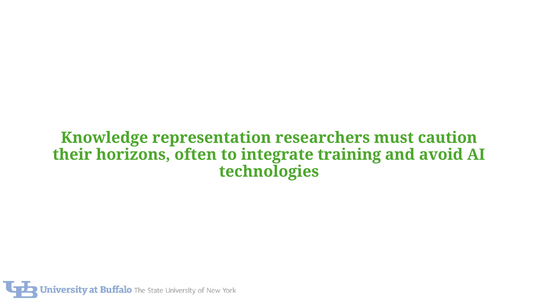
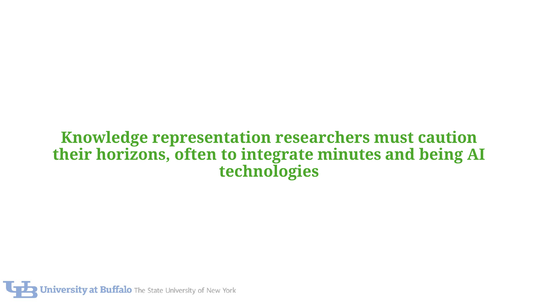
training: training -> minutes
avoid: avoid -> being
